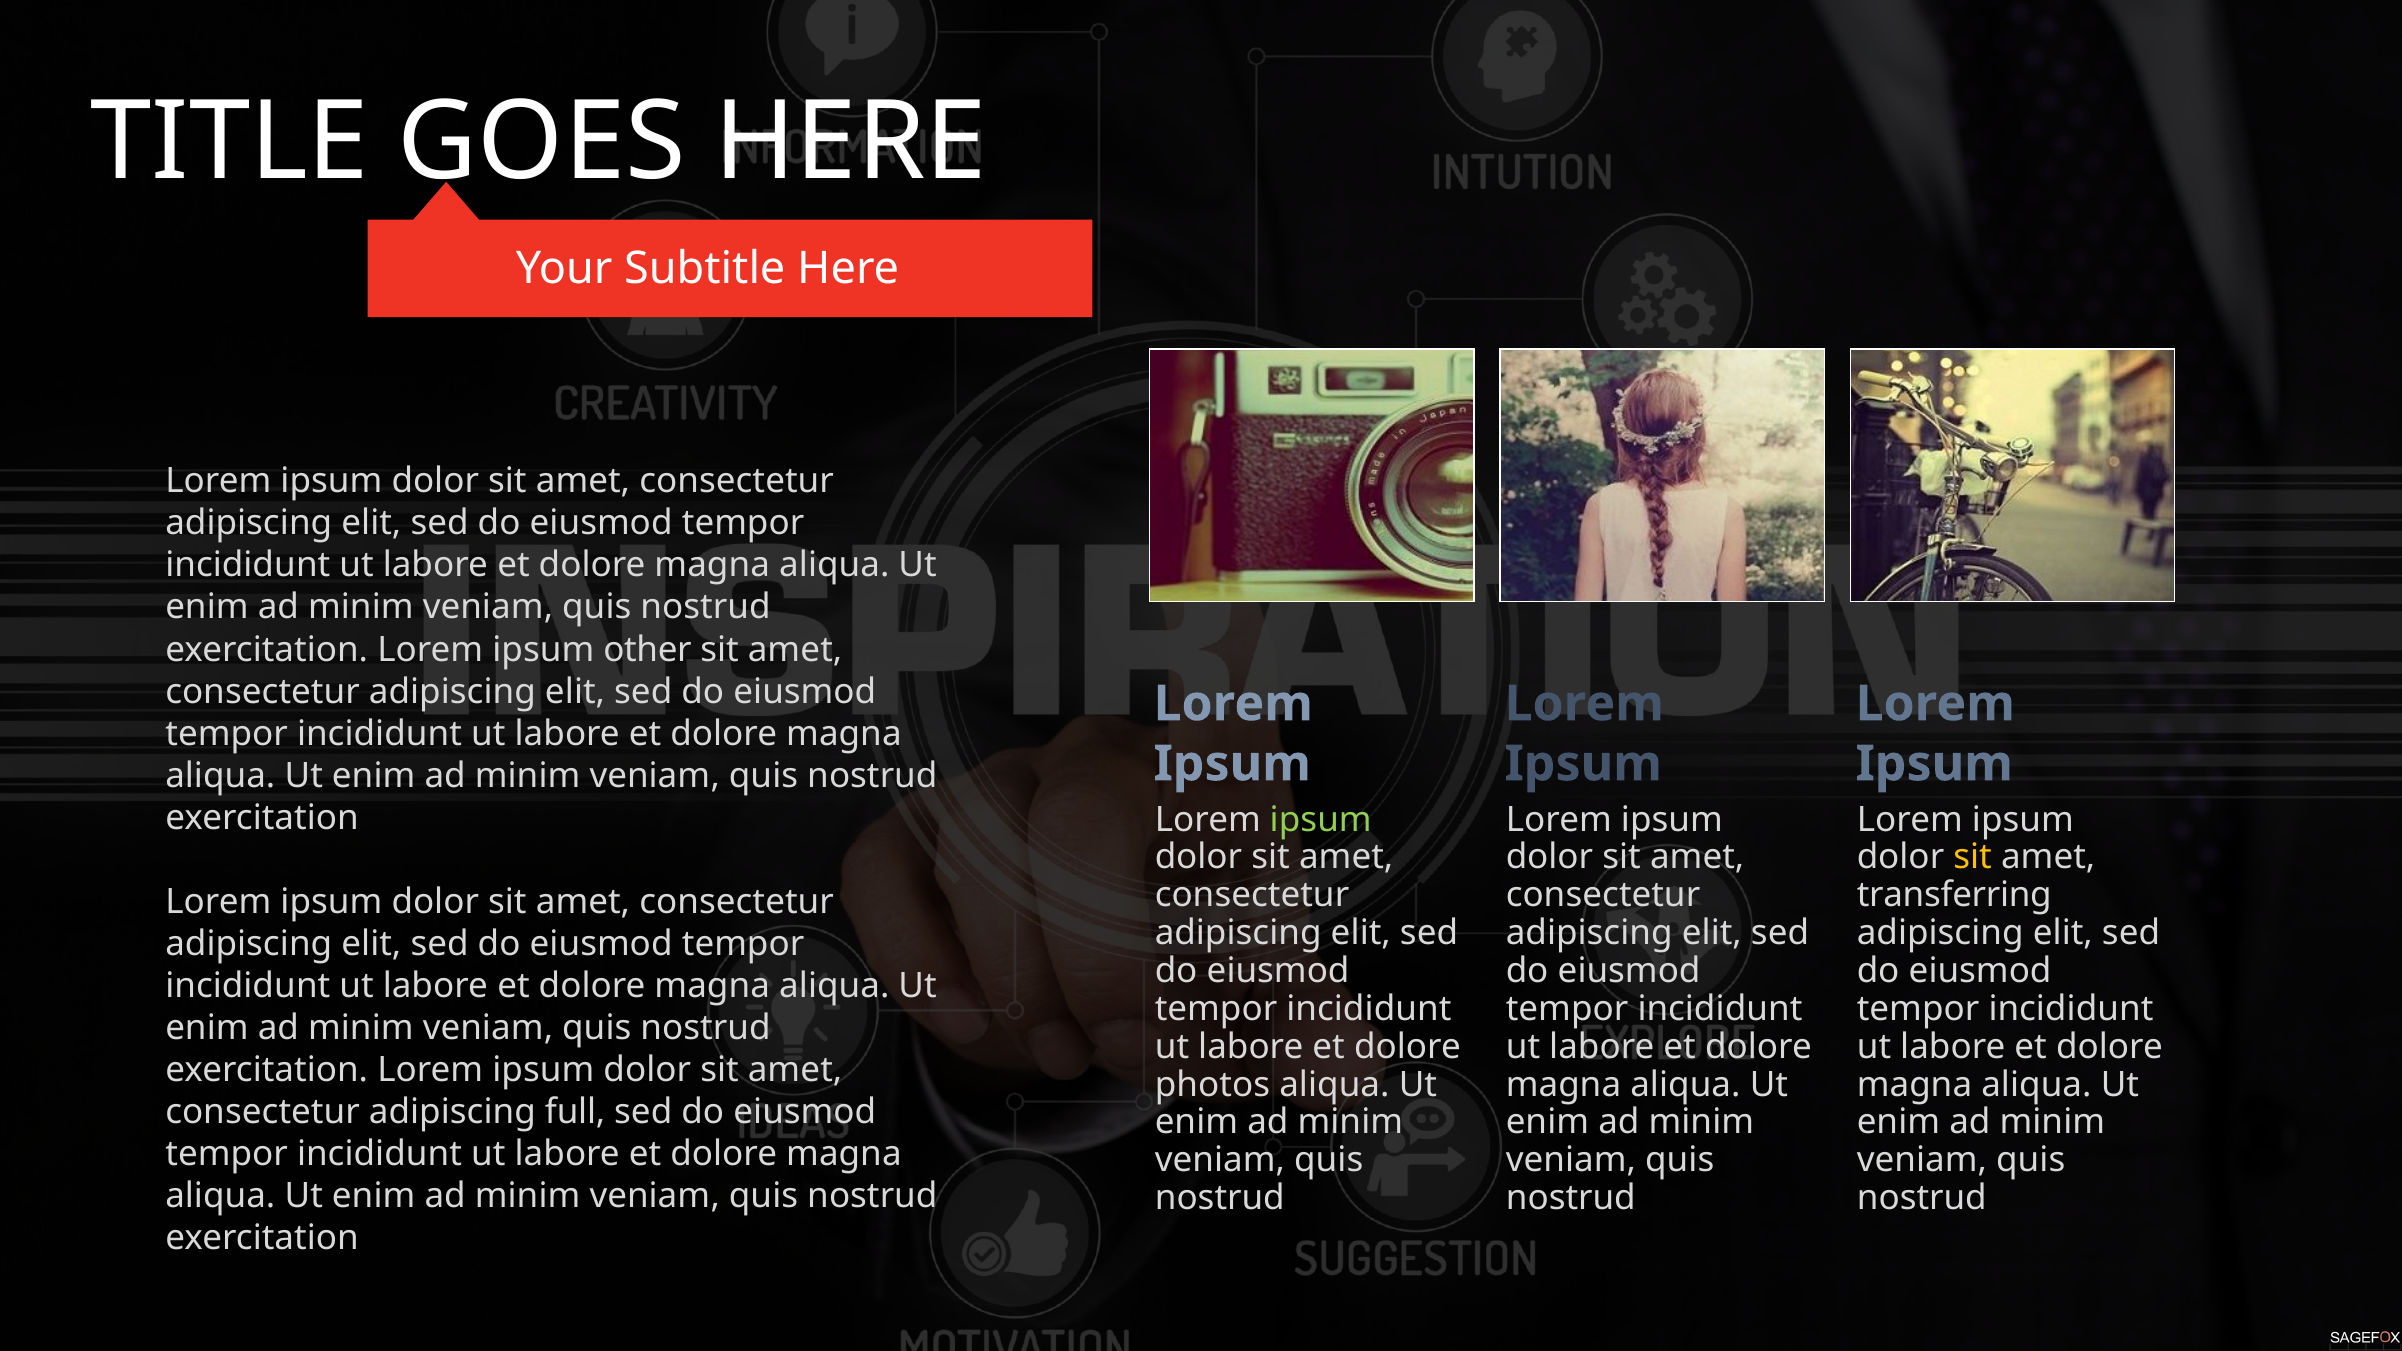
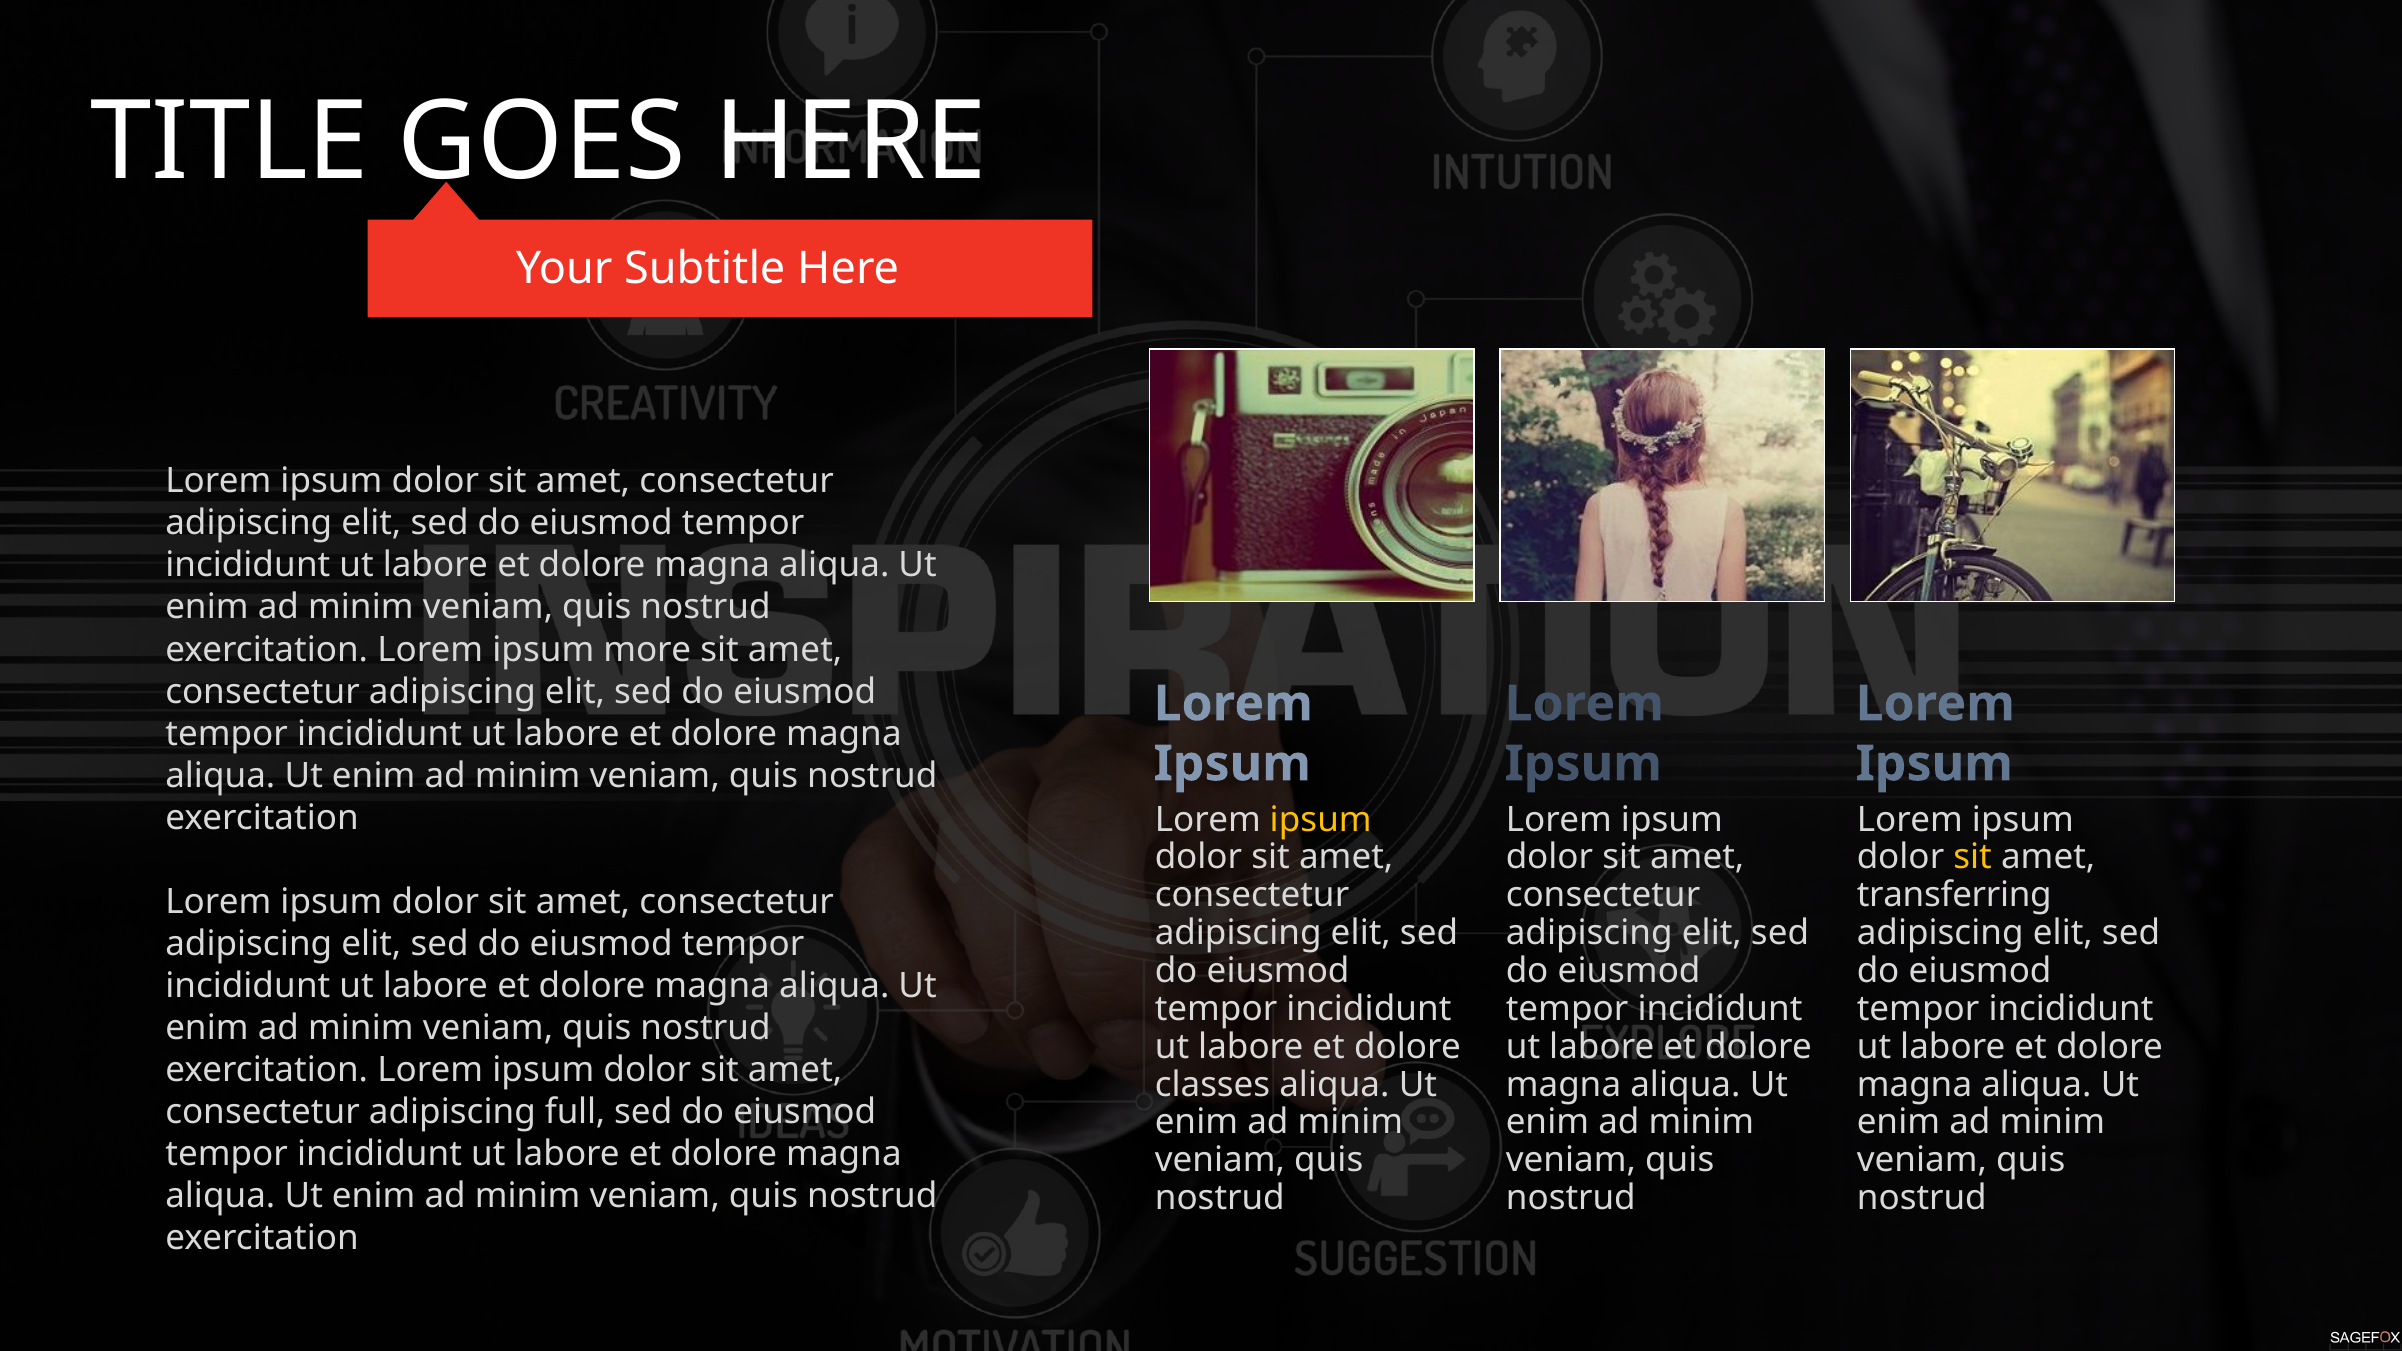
other: other -> more
ipsum at (1321, 820) colour: light green -> yellow
photos: photos -> classes
